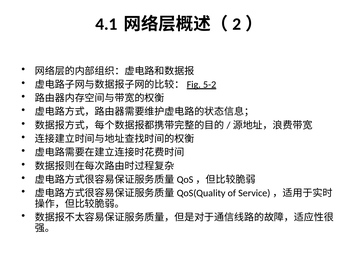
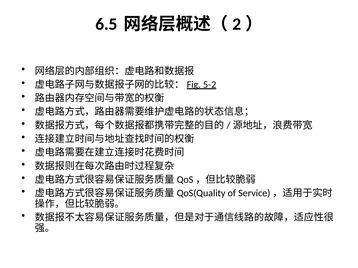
4.1: 4.1 -> 6.5
